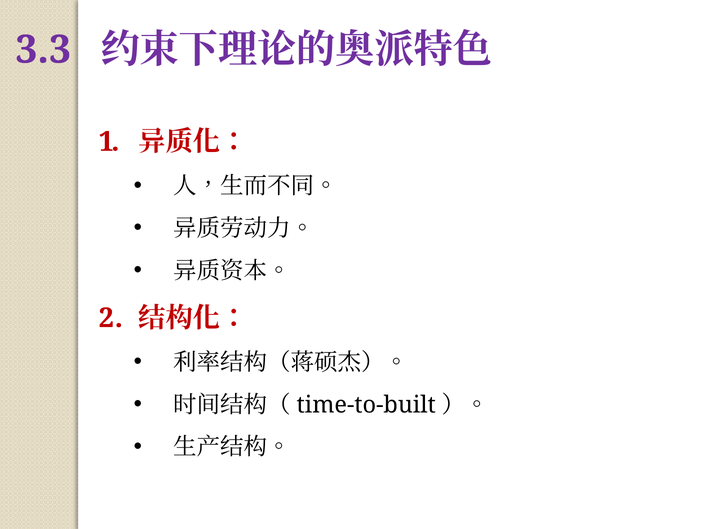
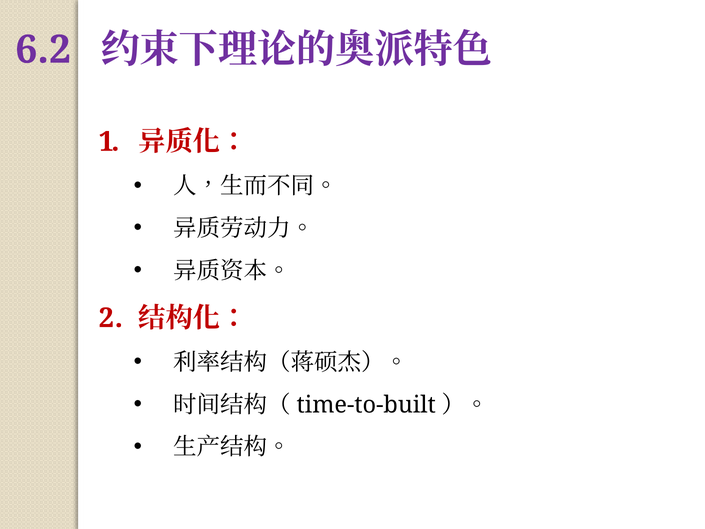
3.3: 3.3 -> 6.2
